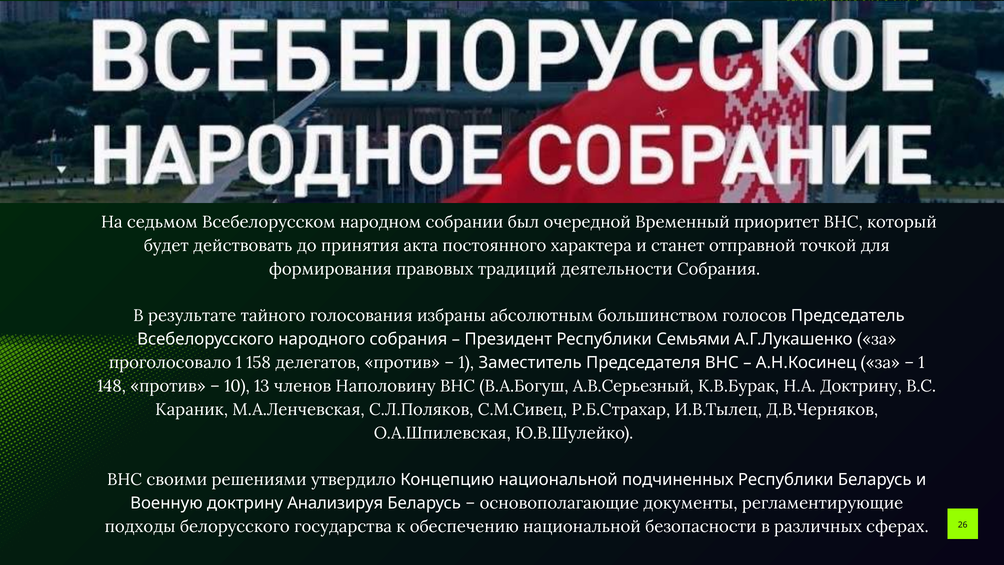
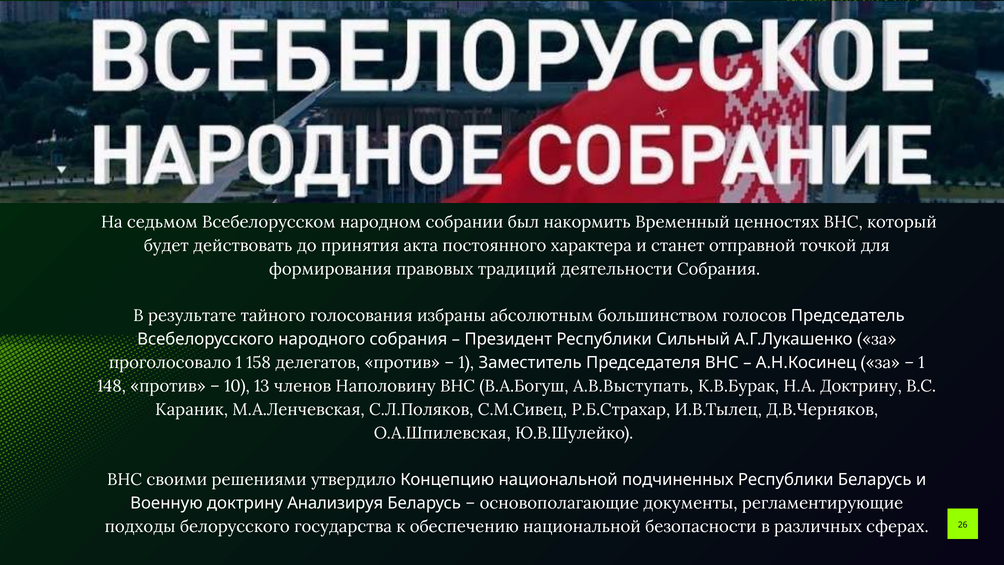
очередной: очередной -> накормить
приоритет: приоритет -> ценностях
Семьями: Семьями -> Сильный
А.В.Серьезный: А.В.Серьезный -> А.В.Выступать
